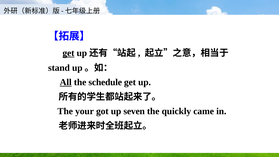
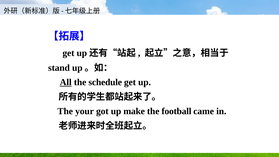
get at (68, 53) underline: present -> none
seven: seven -> make
quickly: quickly -> football
